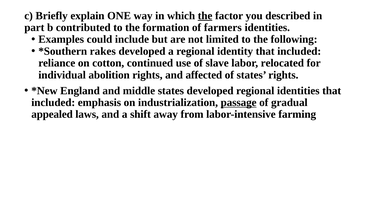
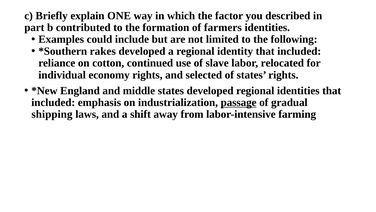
the at (205, 16) underline: present -> none
abolition: abolition -> economy
affected: affected -> selected
appealed: appealed -> shipping
